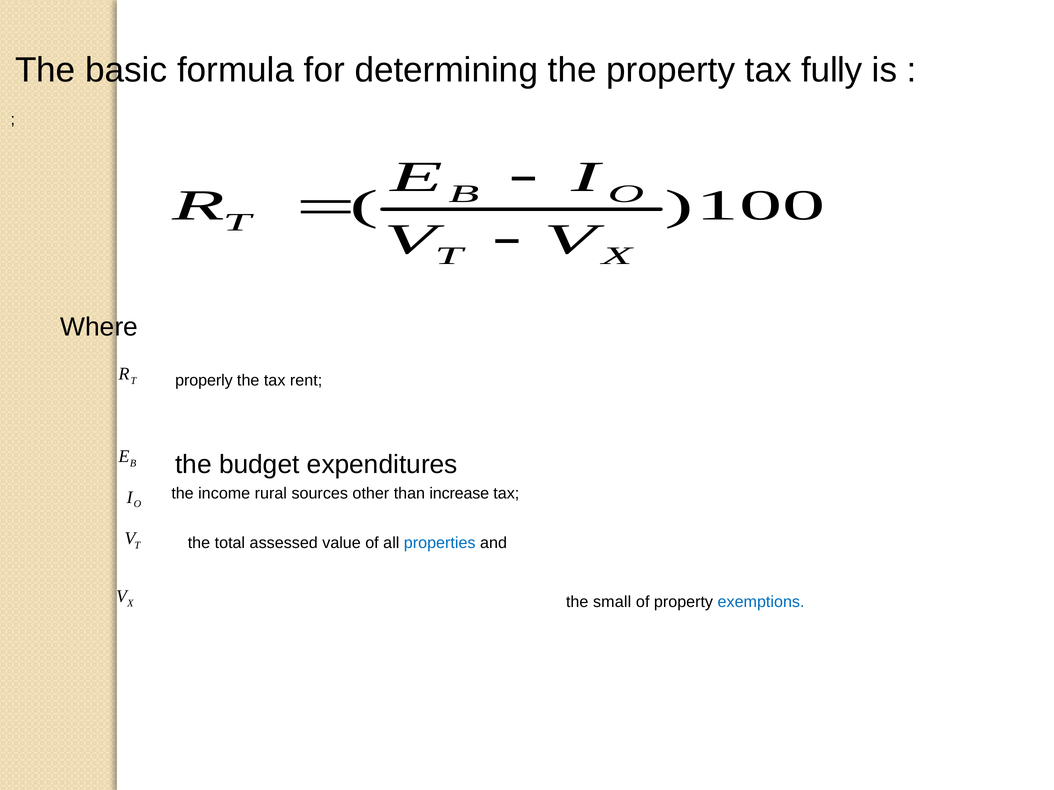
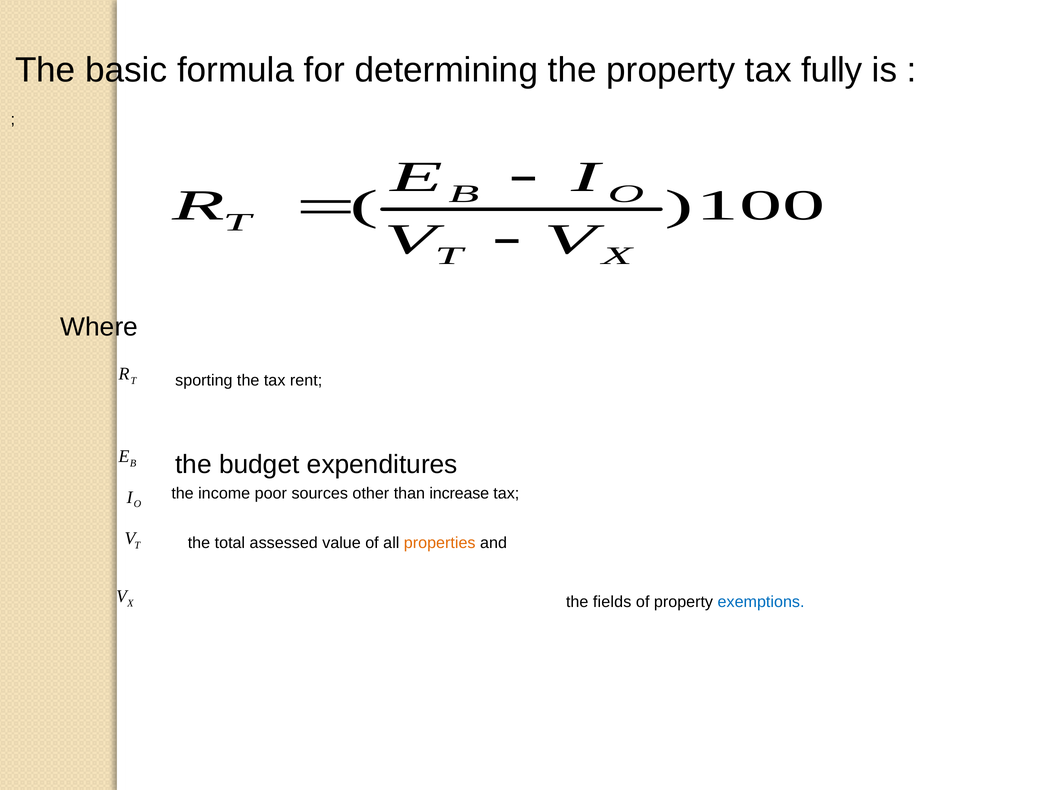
properly: properly -> sporting
rural: rural -> poor
properties colour: blue -> orange
small: small -> fields
